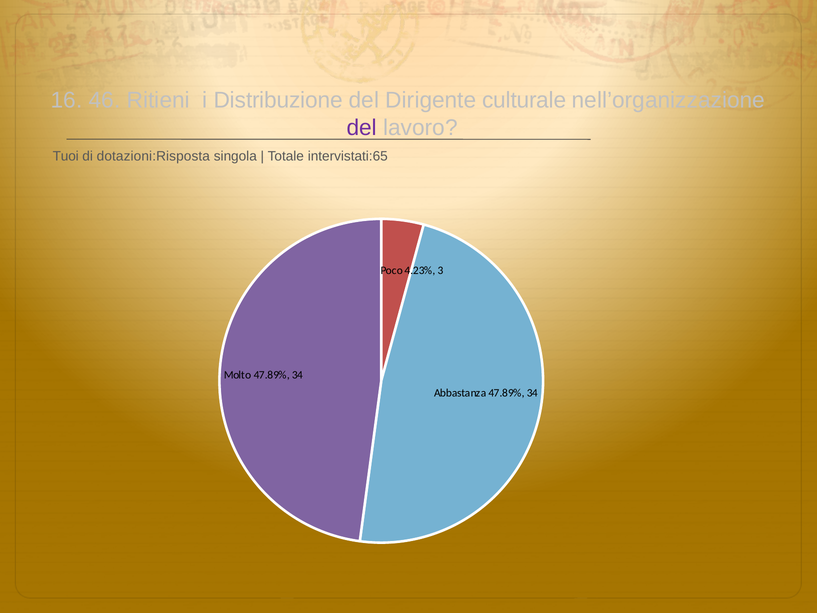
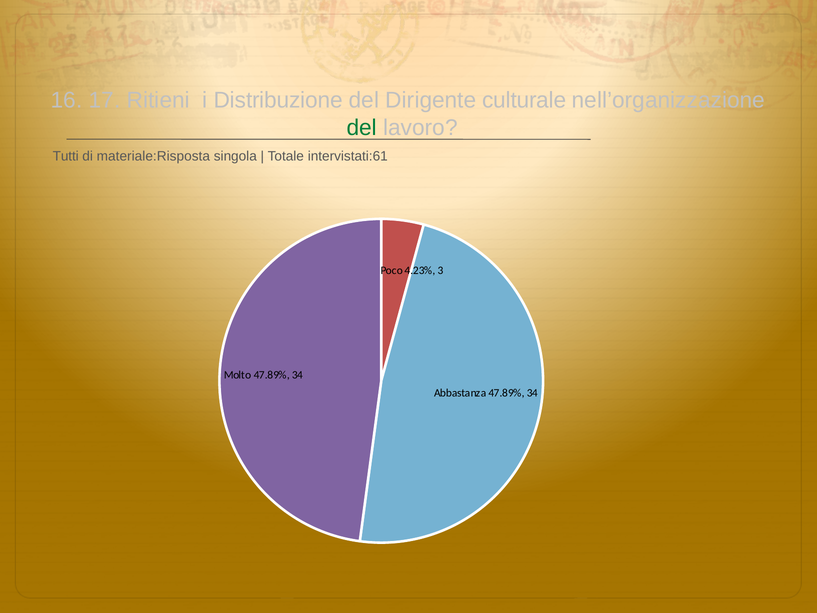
46: 46 -> 17
del at (362, 128) colour: purple -> green
Tuoi: Tuoi -> Tutti
dotazioni:Risposta: dotazioni:Risposta -> materiale:Risposta
intervistati:65: intervistati:65 -> intervistati:61
